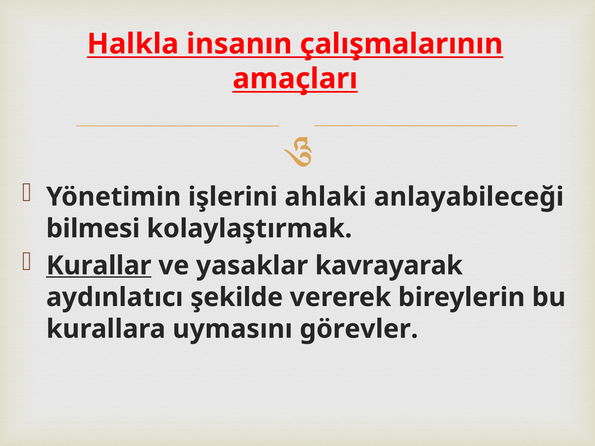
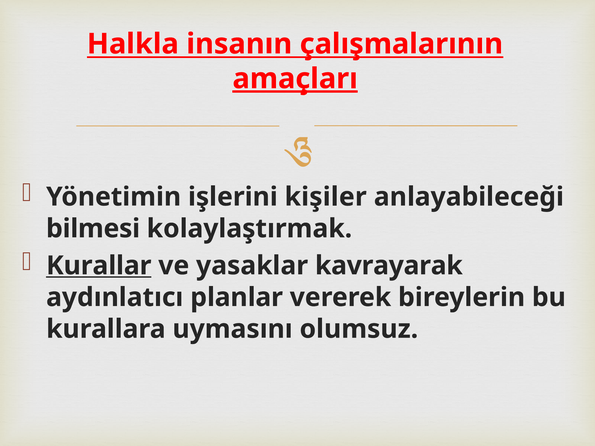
amaçları underline: none -> present
ahlaki: ahlaki -> kişiler
şekilde: şekilde -> planlar
görevler: görevler -> olumsuz
